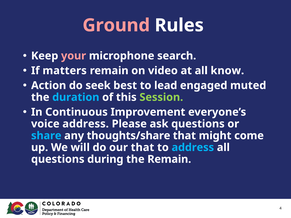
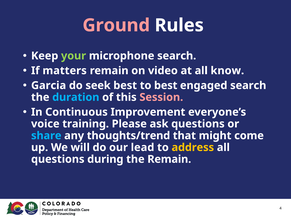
your colour: pink -> light green
Action: Action -> Garcia
to lead: lead -> best
engaged muted: muted -> search
Session colour: light green -> pink
voice address: address -> training
thoughts/share: thoughts/share -> thoughts/trend
our that: that -> lead
address at (193, 148) colour: light blue -> yellow
